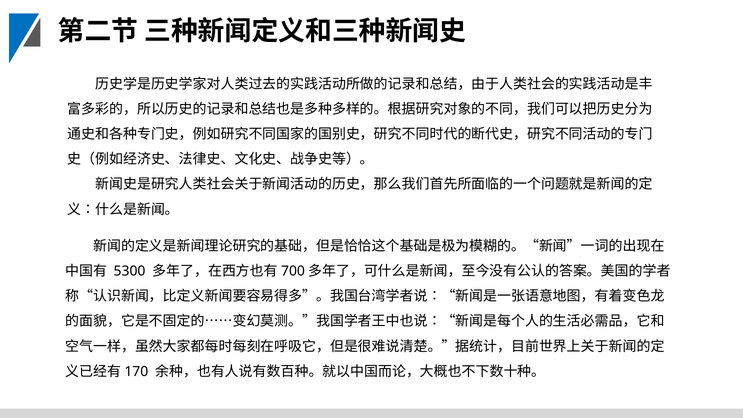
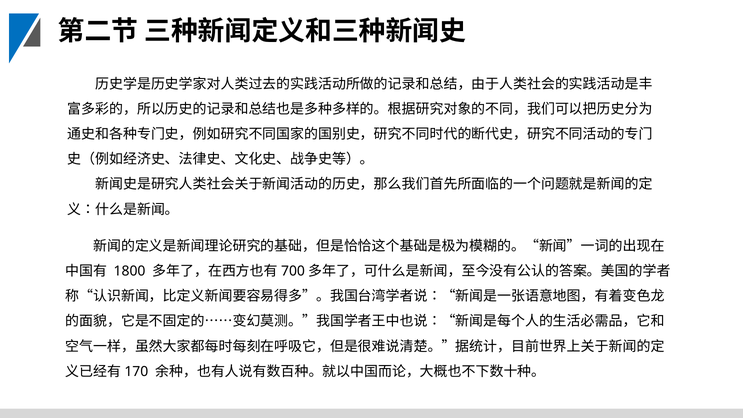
5300: 5300 -> 1800
